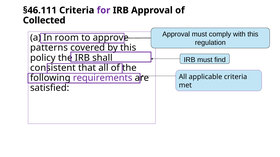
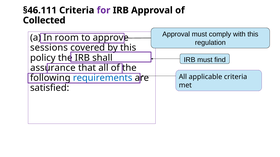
patterns: patterns -> sessions
consistent: consistent -> assurance
requirements colour: purple -> blue
